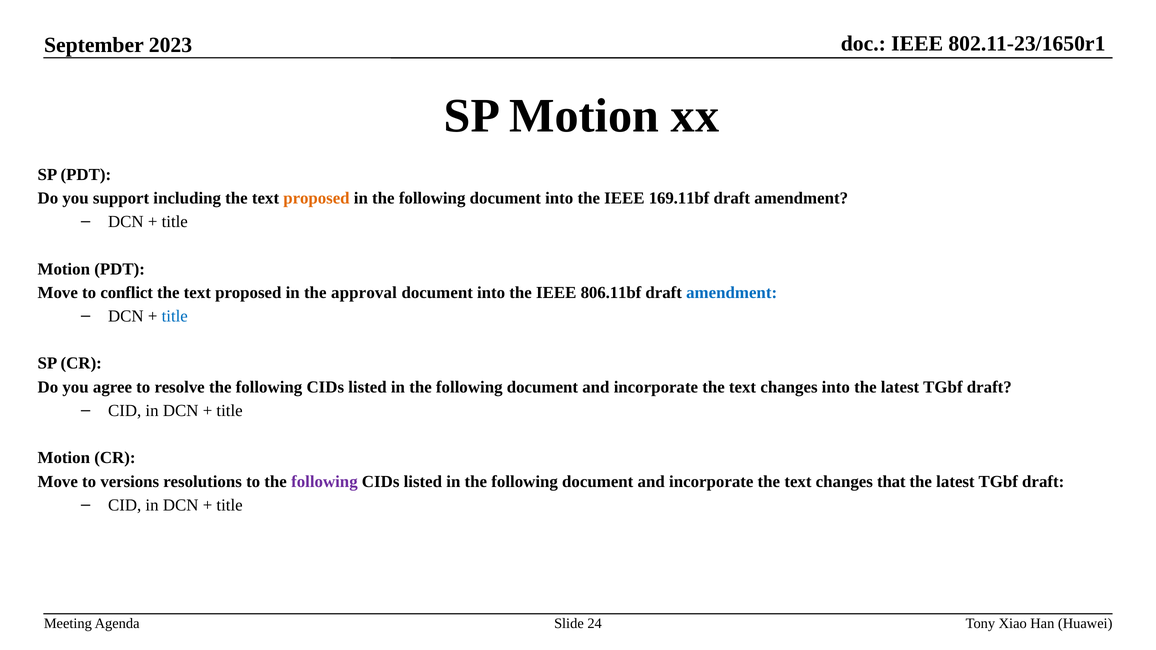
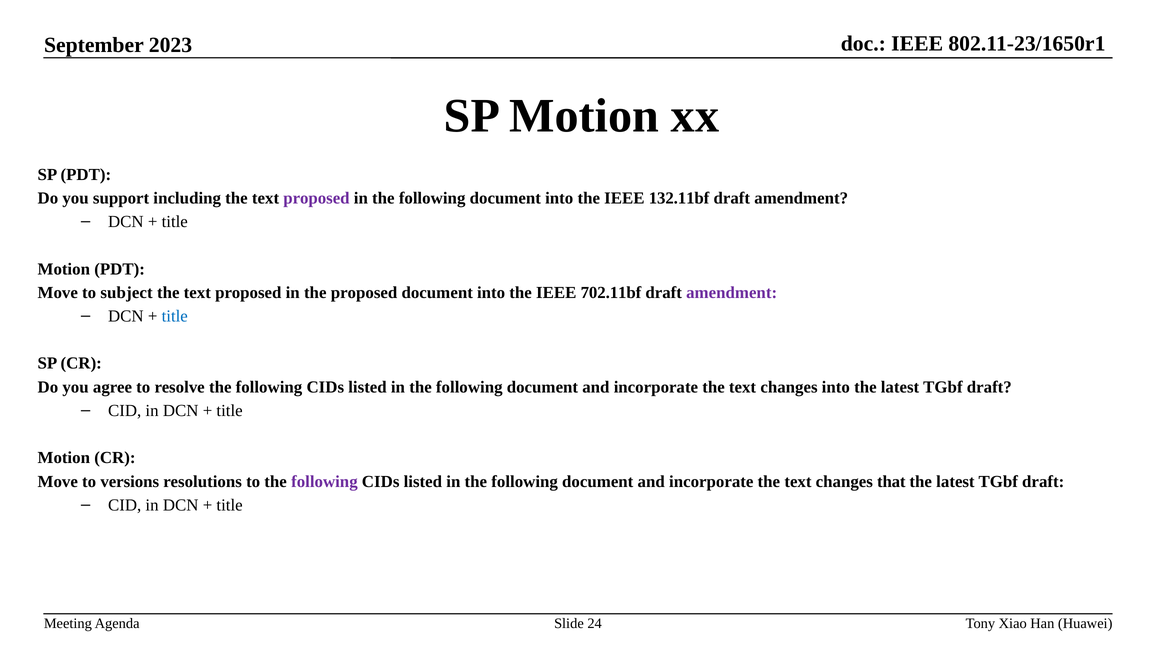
proposed at (316, 198) colour: orange -> purple
169.11bf: 169.11bf -> 132.11bf
conflict: conflict -> subject
the approval: approval -> proposed
806.11bf: 806.11bf -> 702.11bf
amendment at (732, 293) colour: blue -> purple
